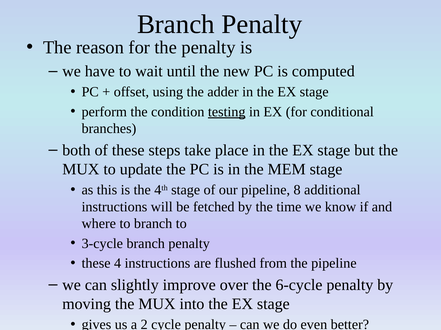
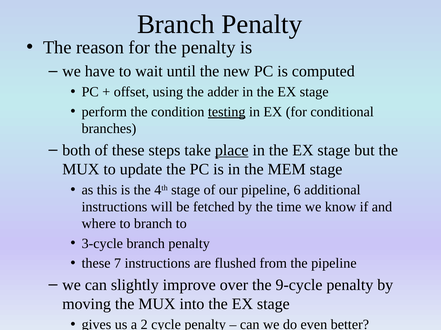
place underline: none -> present
8: 8 -> 6
4: 4 -> 7
6-cycle: 6-cycle -> 9-cycle
